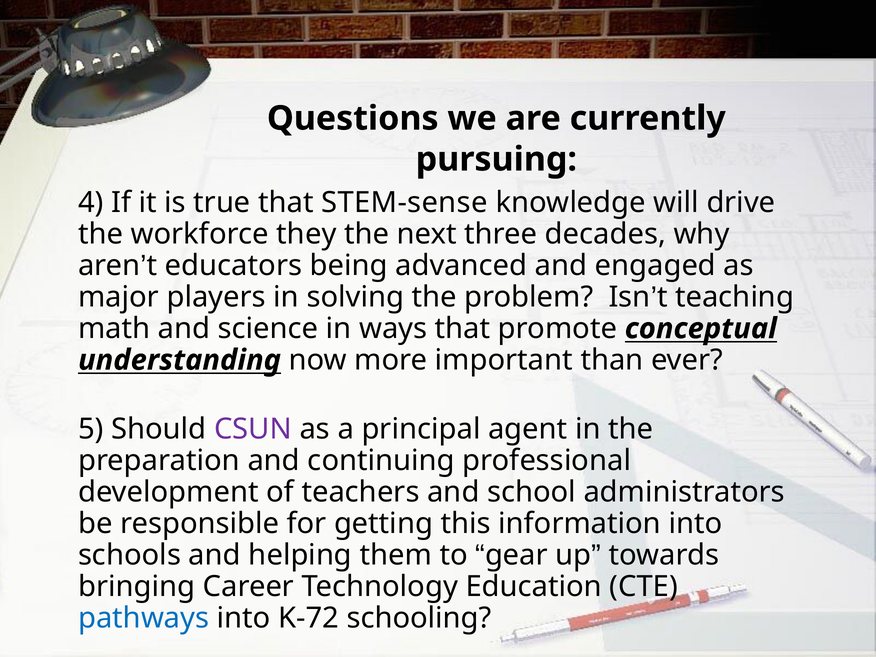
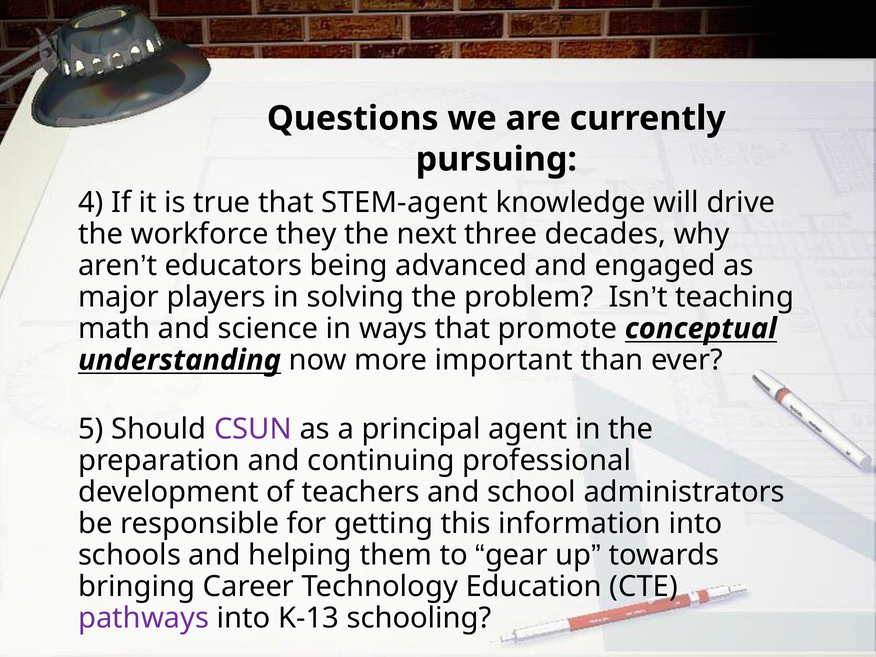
STEM-sense: STEM-sense -> STEM-agent
pathways colour: blue -> purple
K-72: K-72 -> K-13
